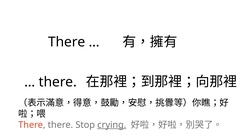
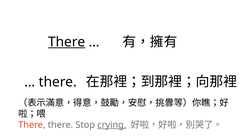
There at (67, 42) underline: none -> present
